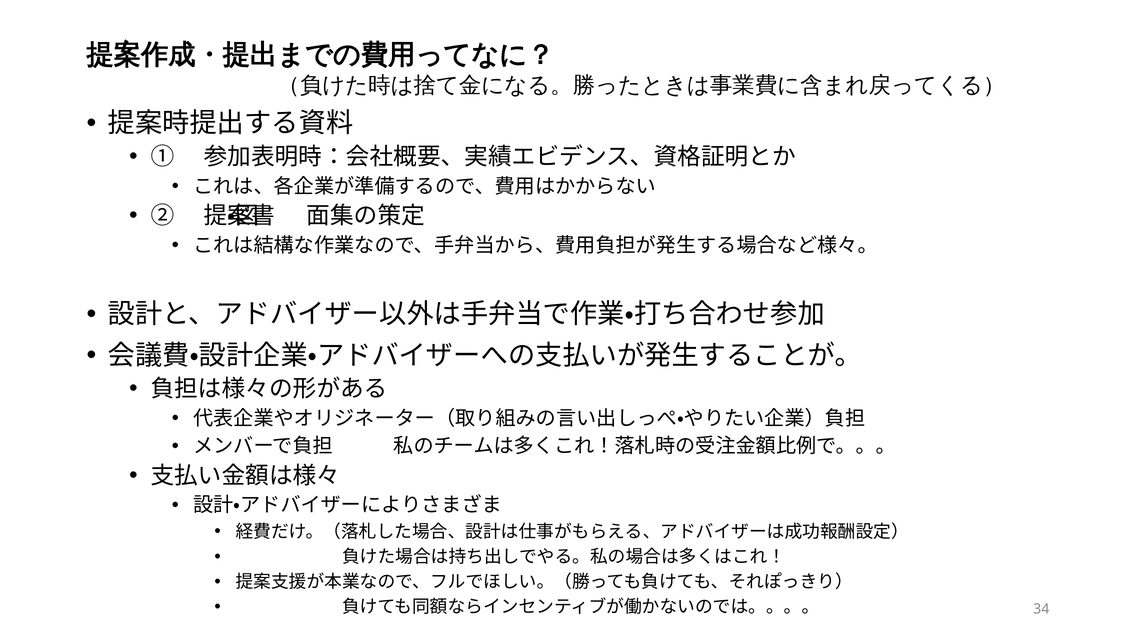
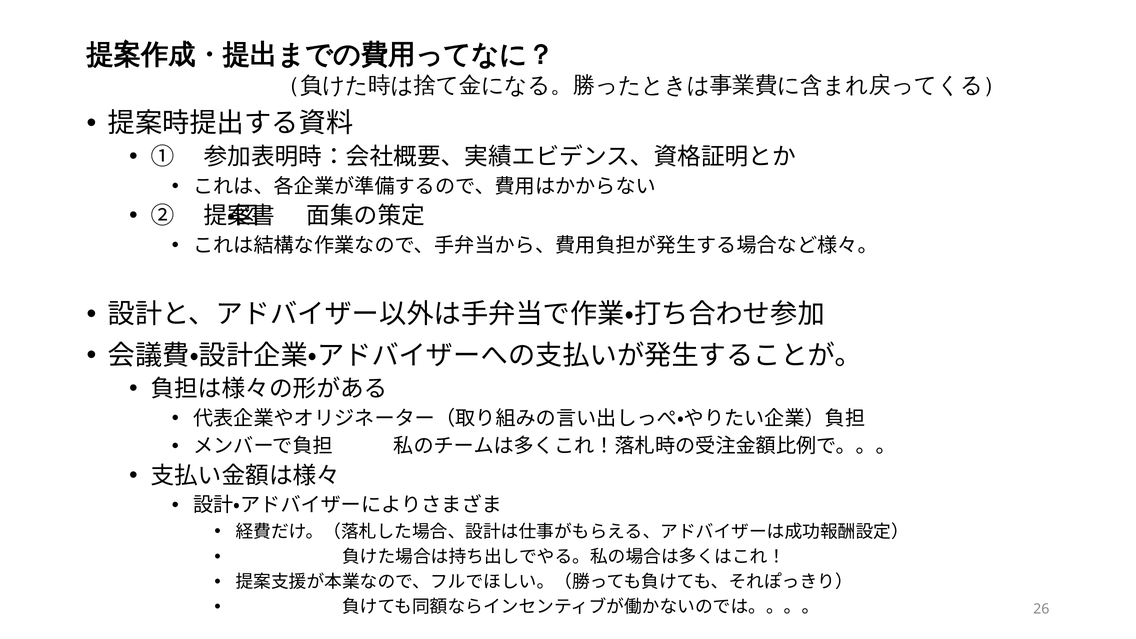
34: 34 -> 26
